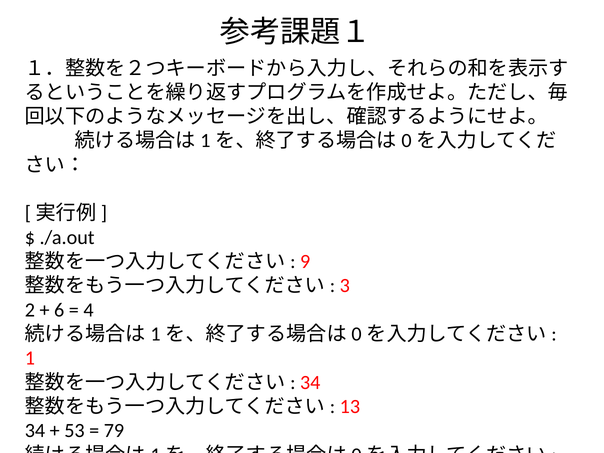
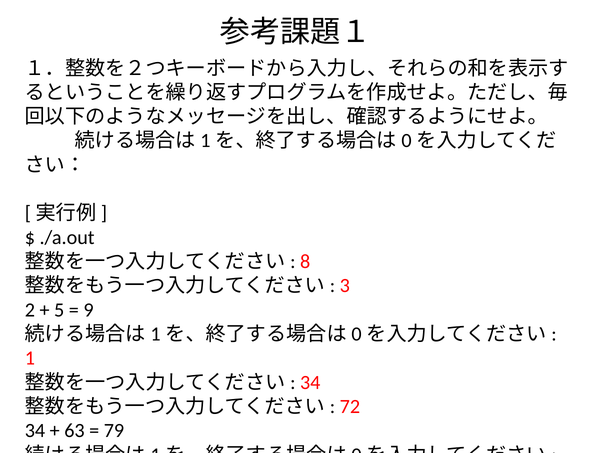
9: 9 -> 8
6: 6 -> 5
4: 4 -> 9
13: 13 -> 72
53: 53 -> 63
